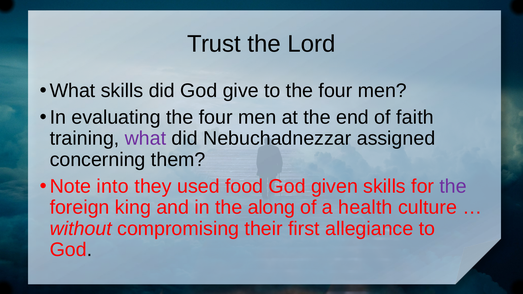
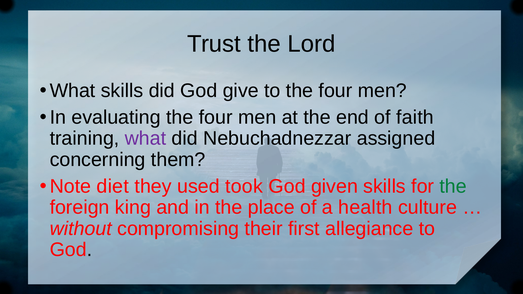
into: into -> diet
food: food -> took
the at (453, 186) colour: purple -> green
along: along -> place
